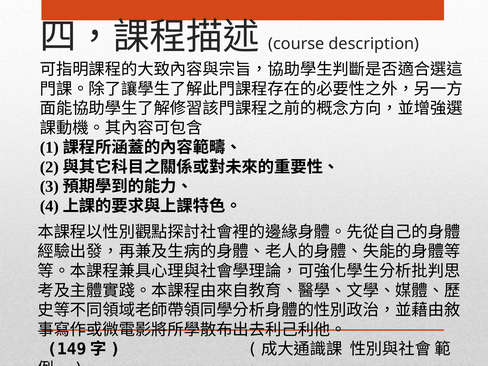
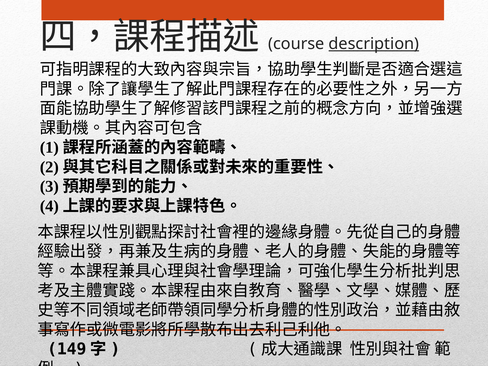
description underline: none -> present
